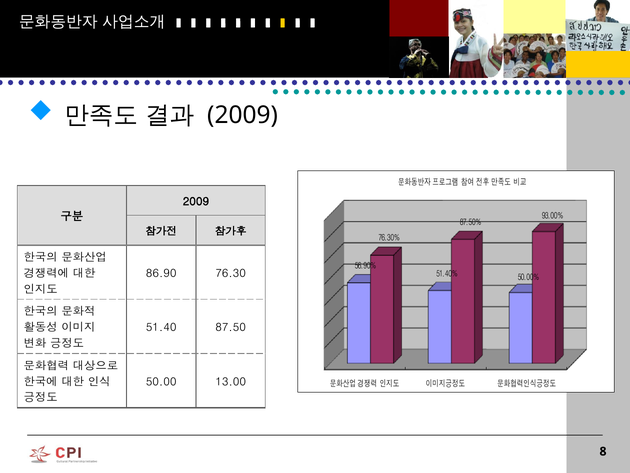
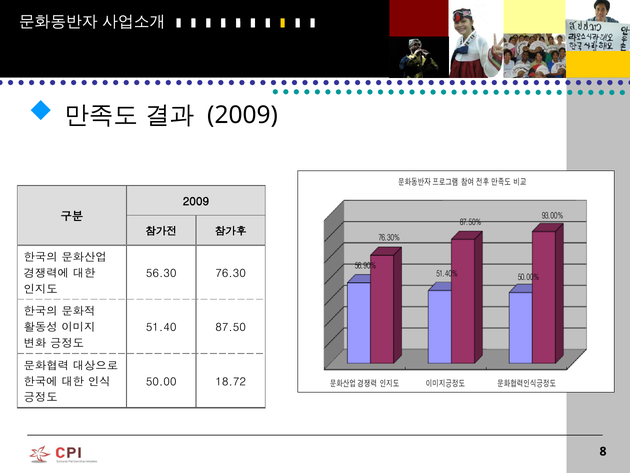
86.90: 86.90 -> 56.30
13.00: 13.00 -> 18.72
